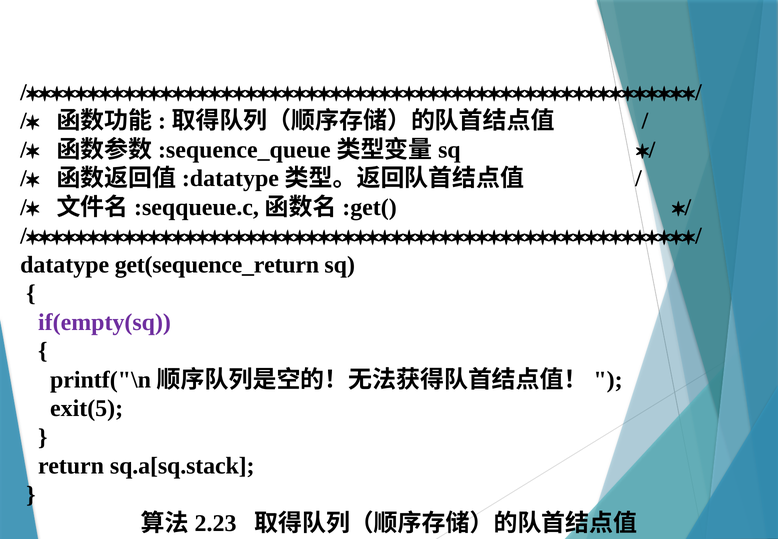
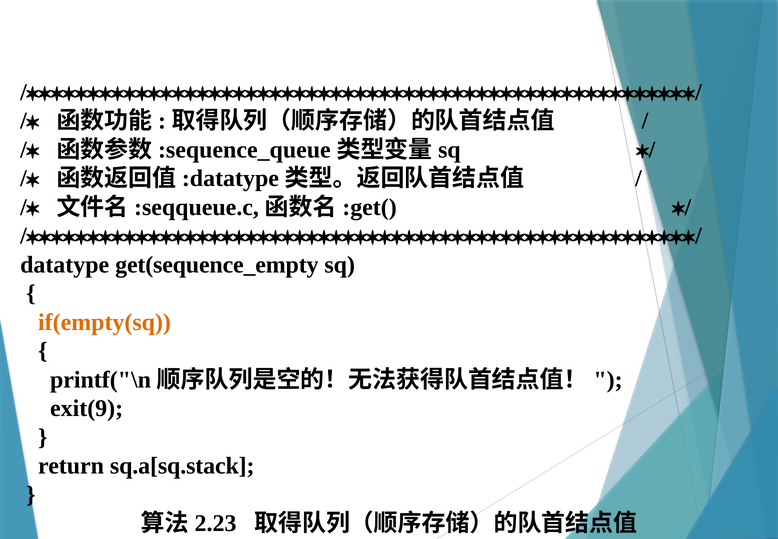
get(sequence_return: get(sequence_return -> get(sequence_empty
if(empty(sq colour: purple -> orange
exit(5: exit(5 -> exit(9
